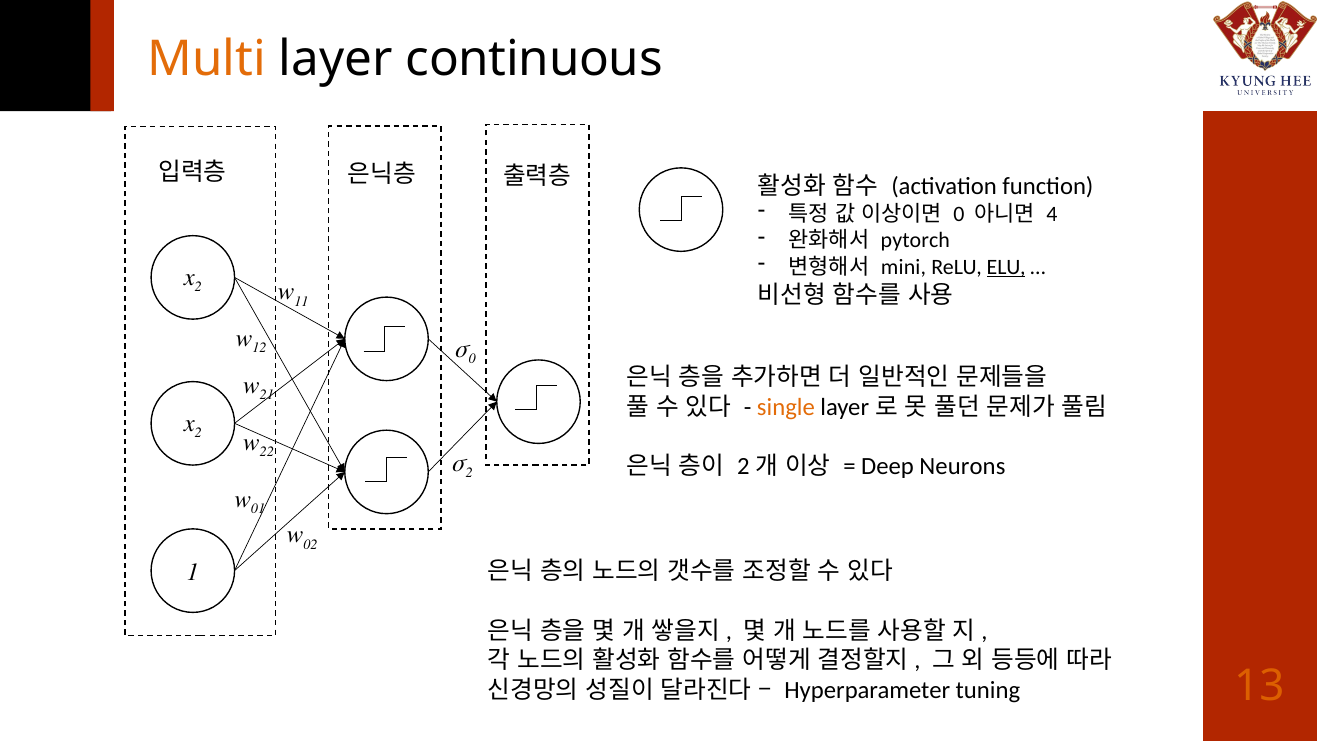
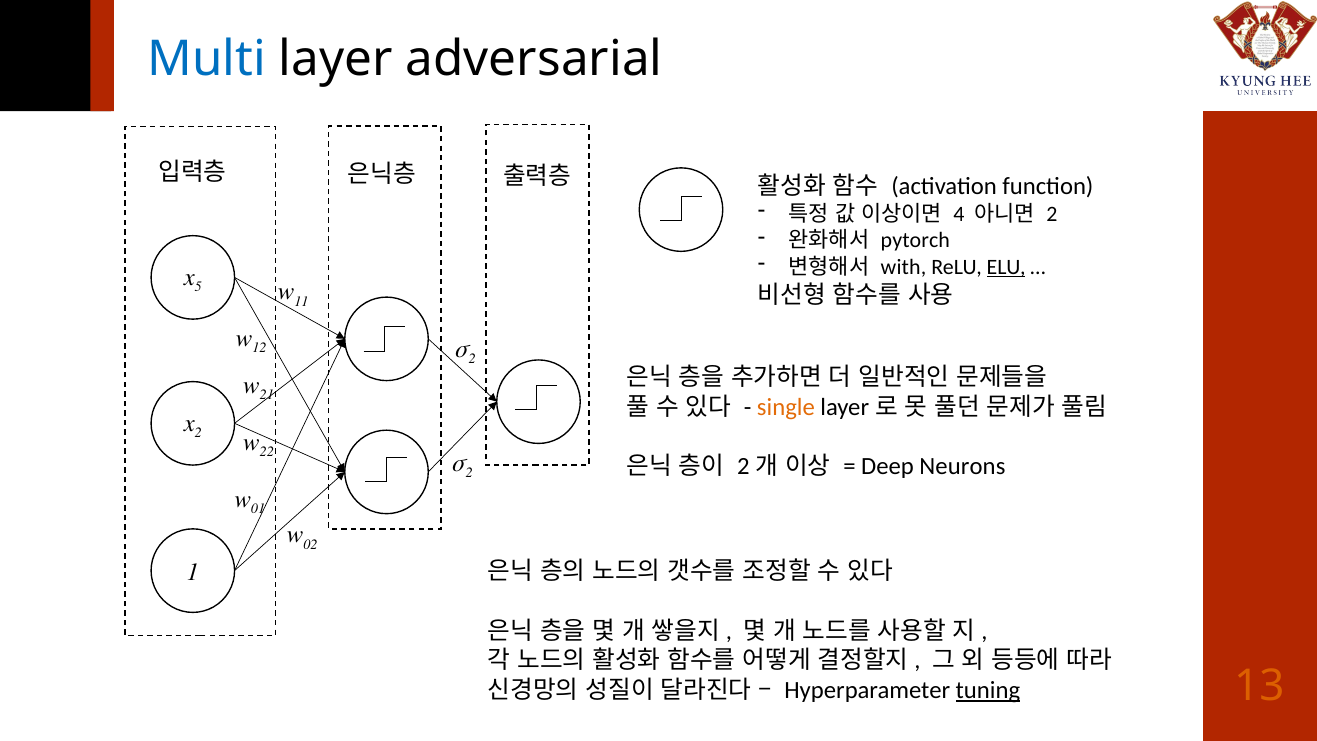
Multi colour: orange -> blue
continuous: continuous -> adversarial
0 at (959, 214): 0 -> 4
4 at (1052, 214): 4 -> 2
mini: mini -> with
2 at (198, 287): 2 -> 5
0 at (472, 359): 0 -> 2
tuning underline: none -> present
